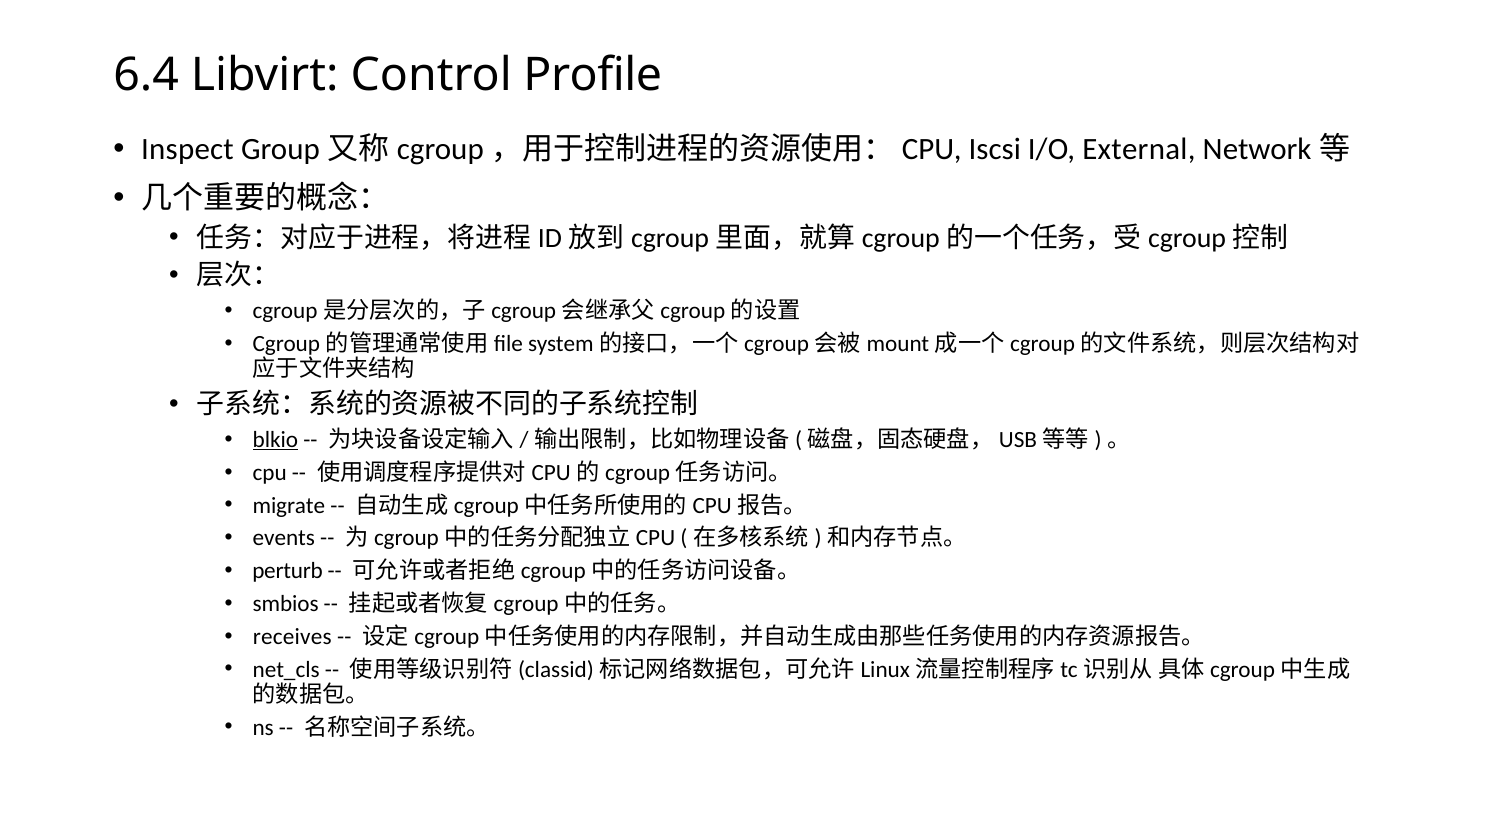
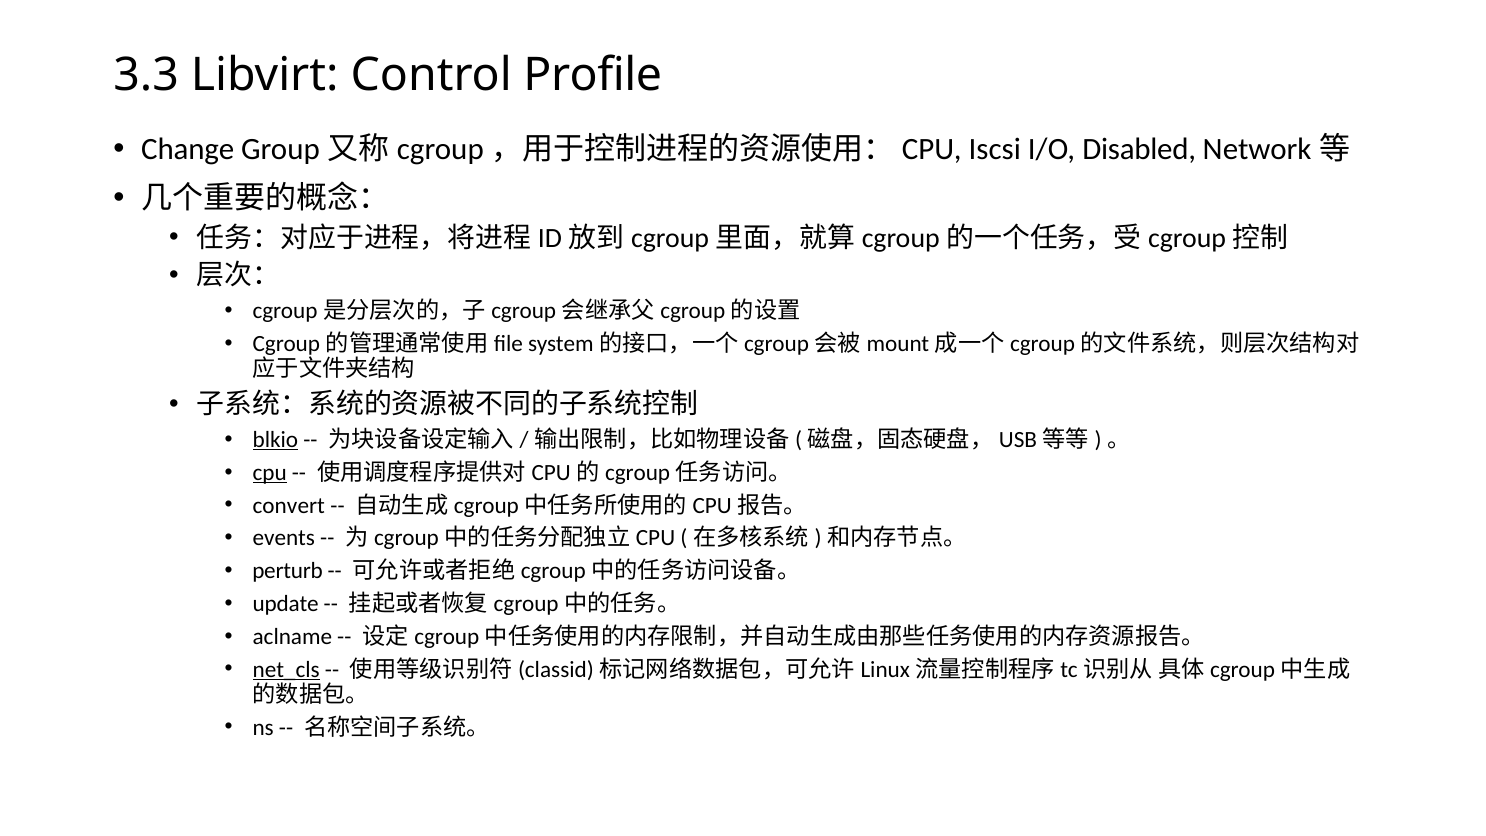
6.4: 6.4 -> 3.3
Inspect: Inspect -> Change
External: External -> Disabled
cpu underline: none -> present
migrate: migrate -> convert
smbios: smbios -> update
receives: receives -> aclname
net_cls underline: none -> present
